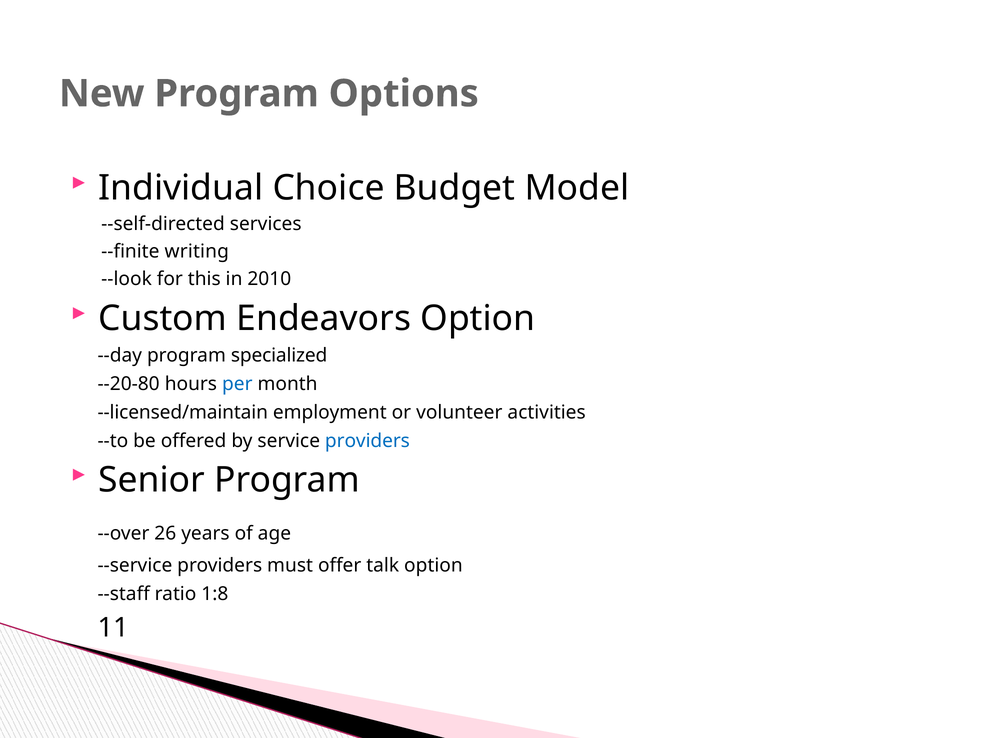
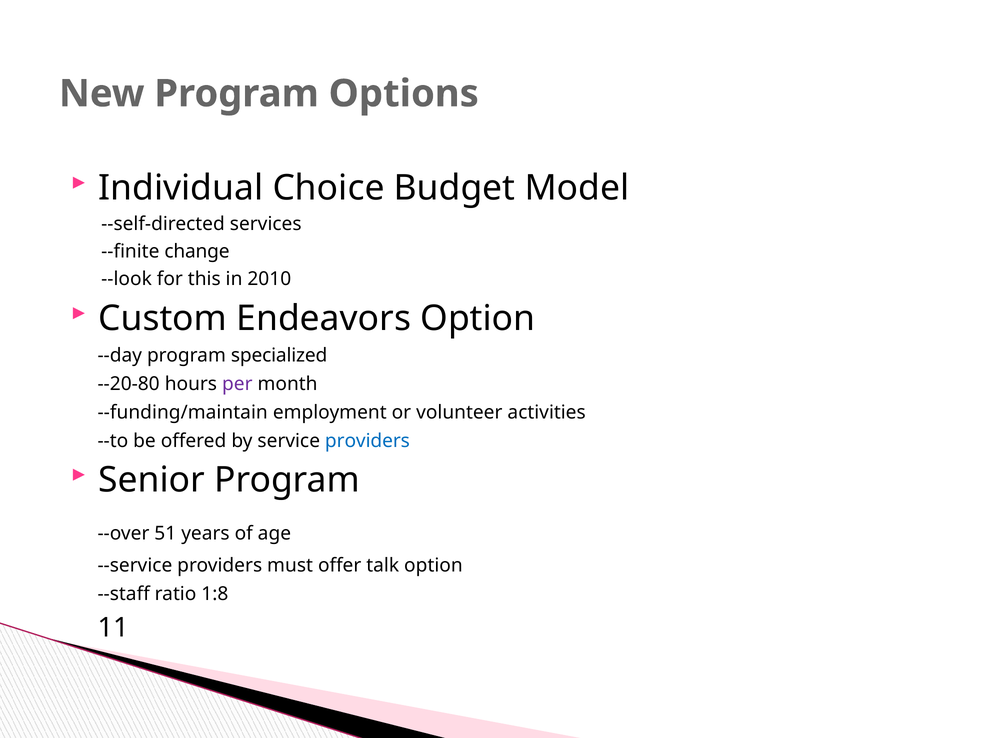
writing: writing -> change
per colour: blue -> purple
--licensed/maintain: --licensed/maintain -> --funding/maintain
26: 26 -> 51
